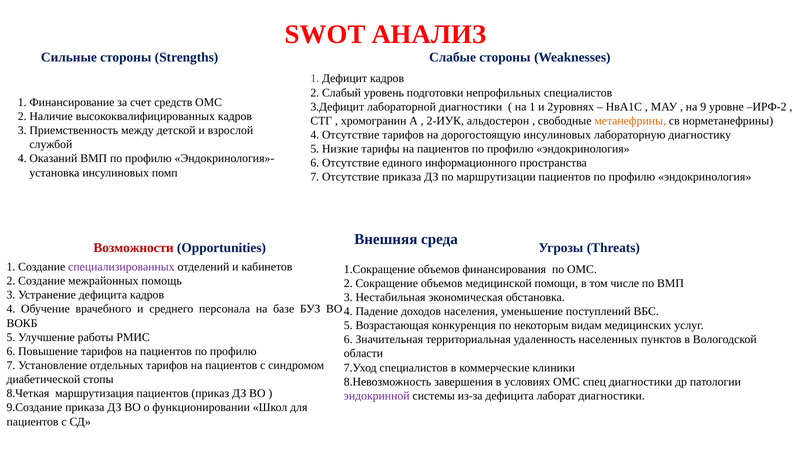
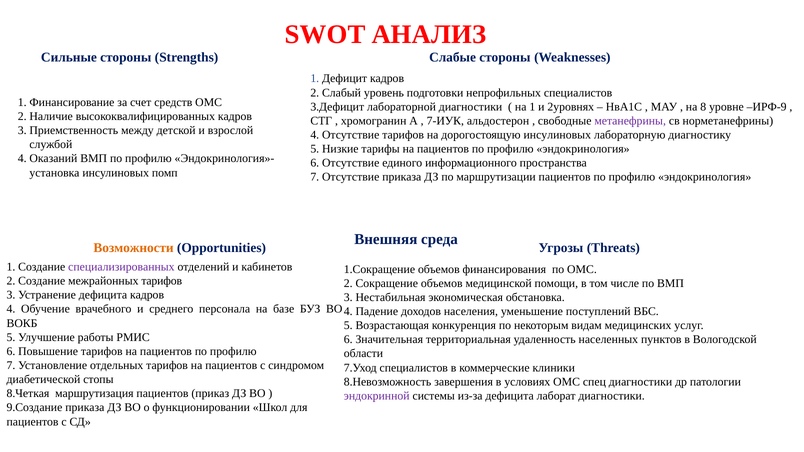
9: 9 -> 8
ИРФ-2: ИРФ-2 -> ИРФ-9
2-ИУК: 2-ИУК -> 7-ИУК
метанефрины colour: orange -> purple
Возможности colour: red -> orange
межрайонных помощь: помощь -> тарифов
